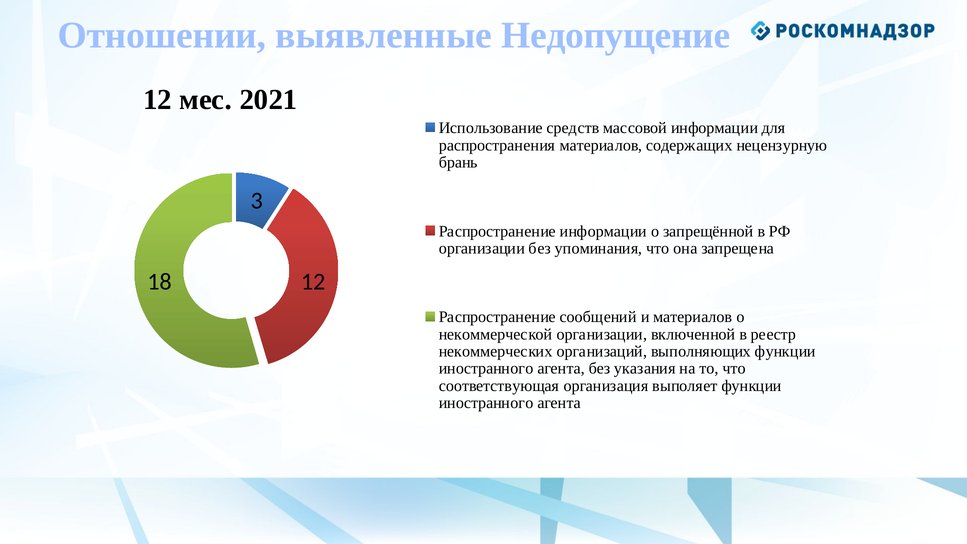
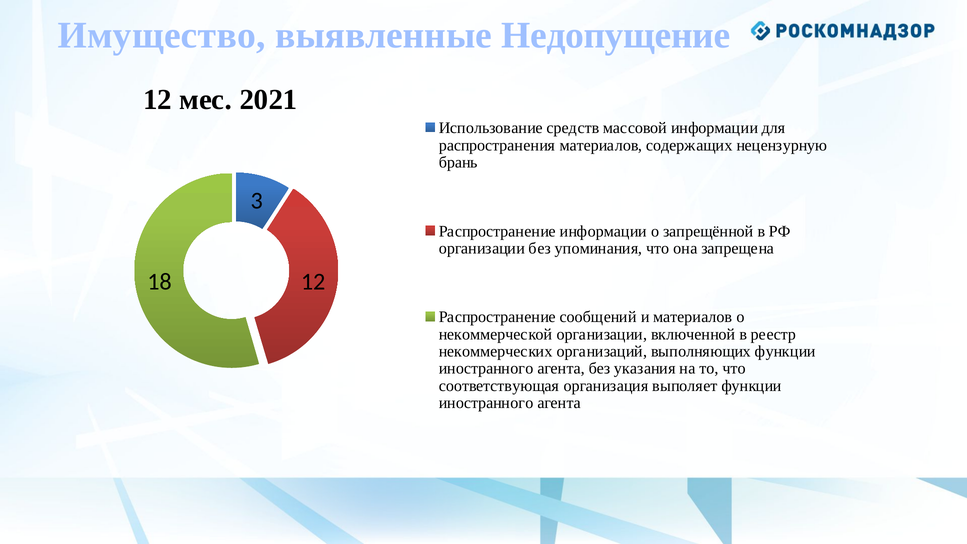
Отношении: Отношении -> Имущество
